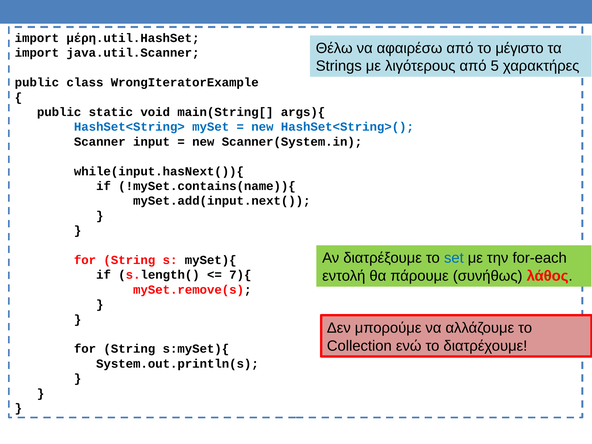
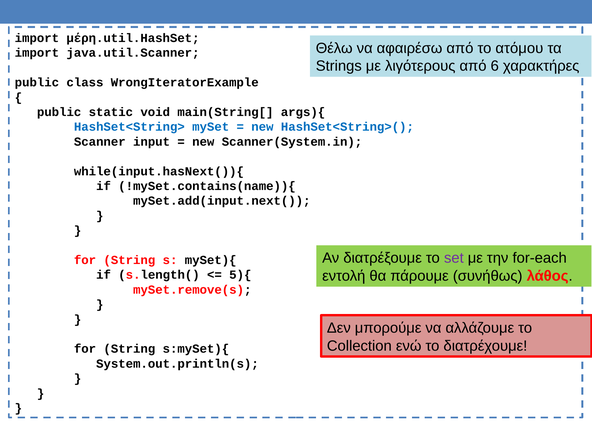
μέγιστο: μέγιστο -> ατόμου
5: 5 -> 6
set colour: blue -> purple
7){: 7){ -> 5){
